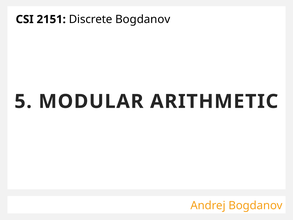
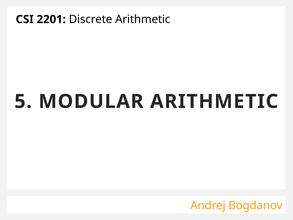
2151: 2151 -> 2201
Discrete Bogdanov: Bogdanov -> Arithmetic
